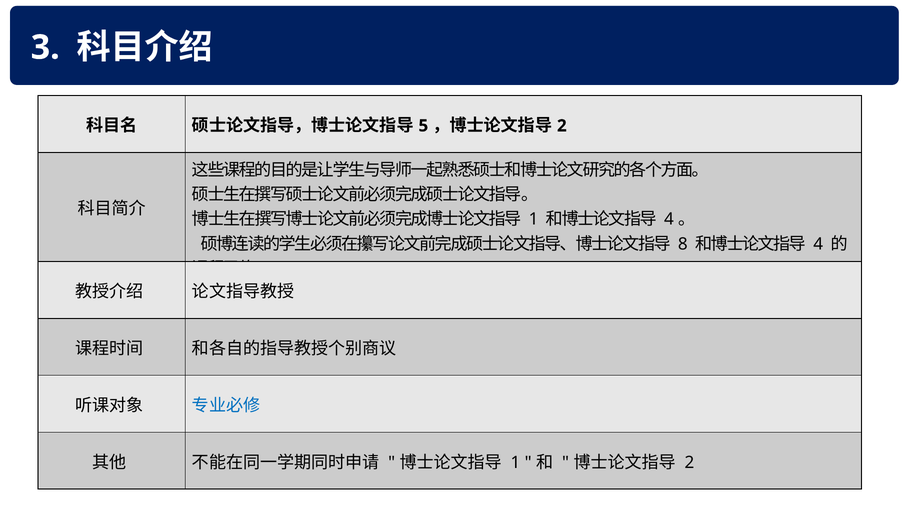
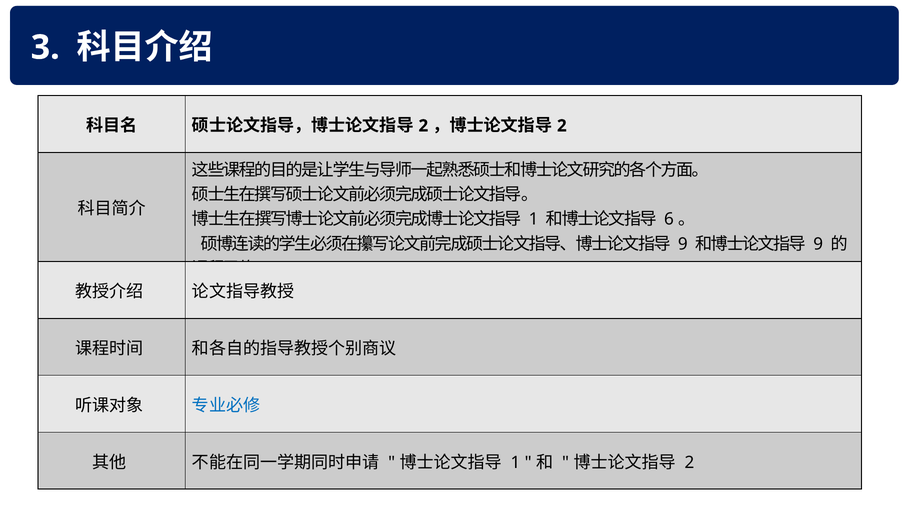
5 at (423, 126): 5 -> 2
4 at (669, 219): 4 -> 6
8 at (683, 244): 8 -> 9
4 at (818, 244): 4 -> 9
